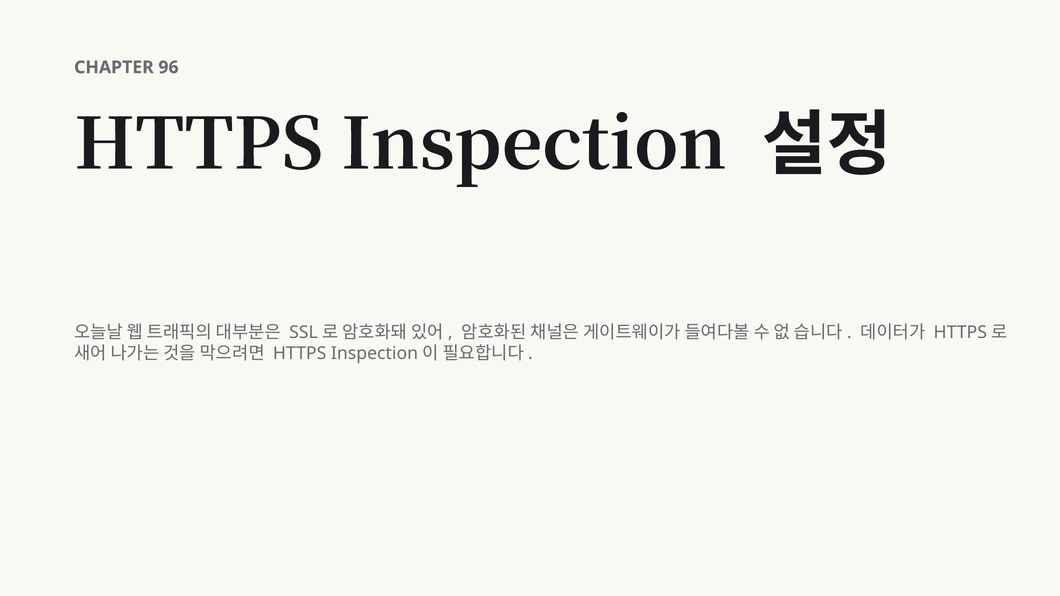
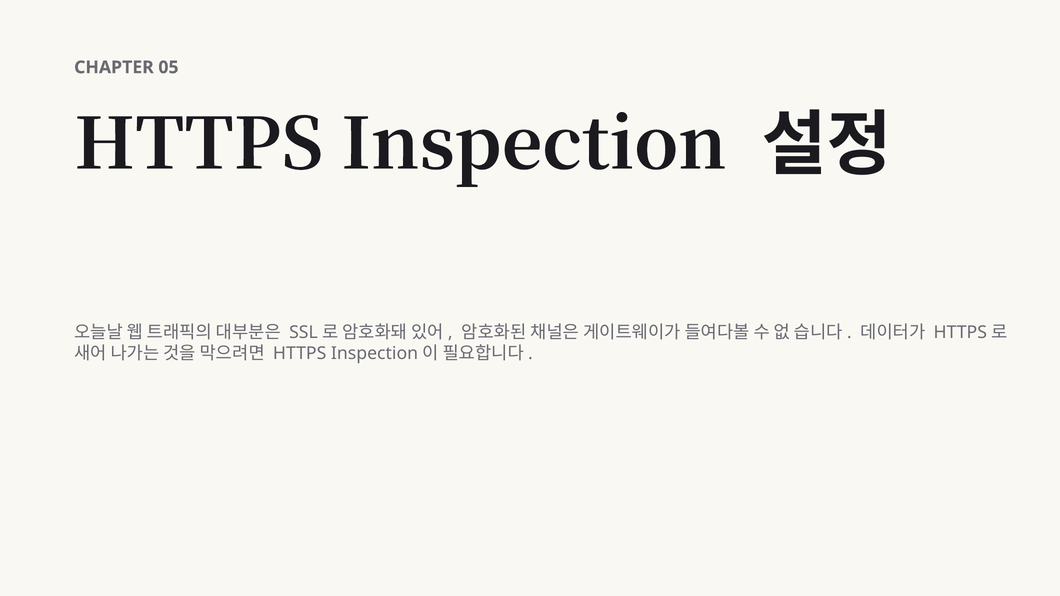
96: 96 -> 05
